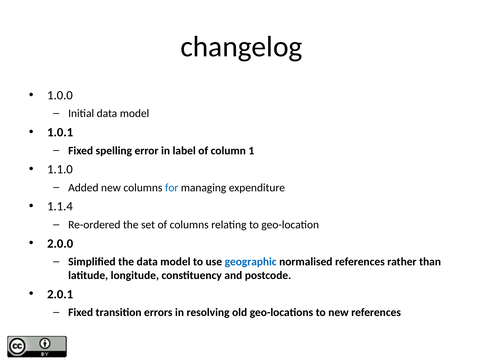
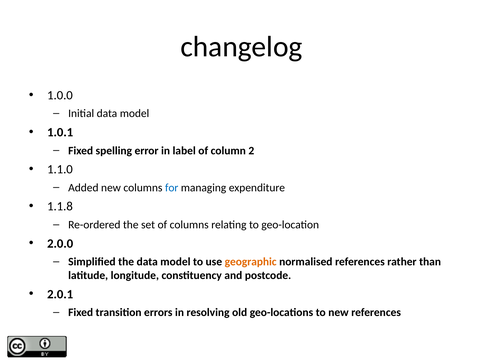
1: 1 -> 2
1.1.4: 1.1.4 -> 1.1.8
geographic colour: blue -> orange
